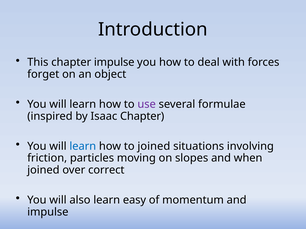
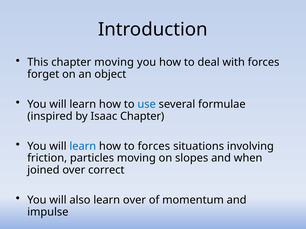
chapter impulse: impulse -> moving
use colour: purple -> blue
to joined: joined -> forces
learn easy: easy -> over
